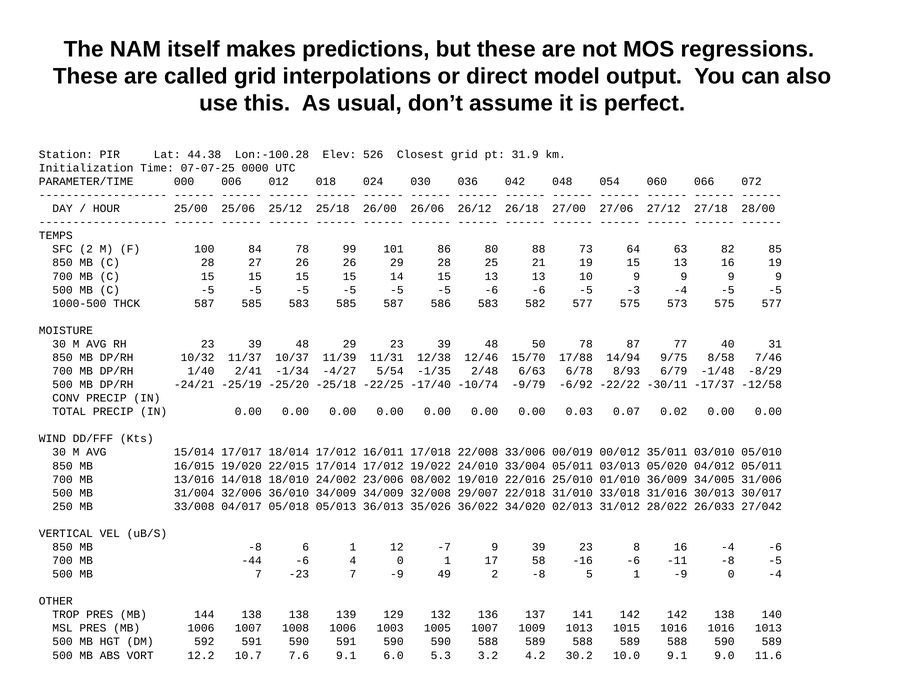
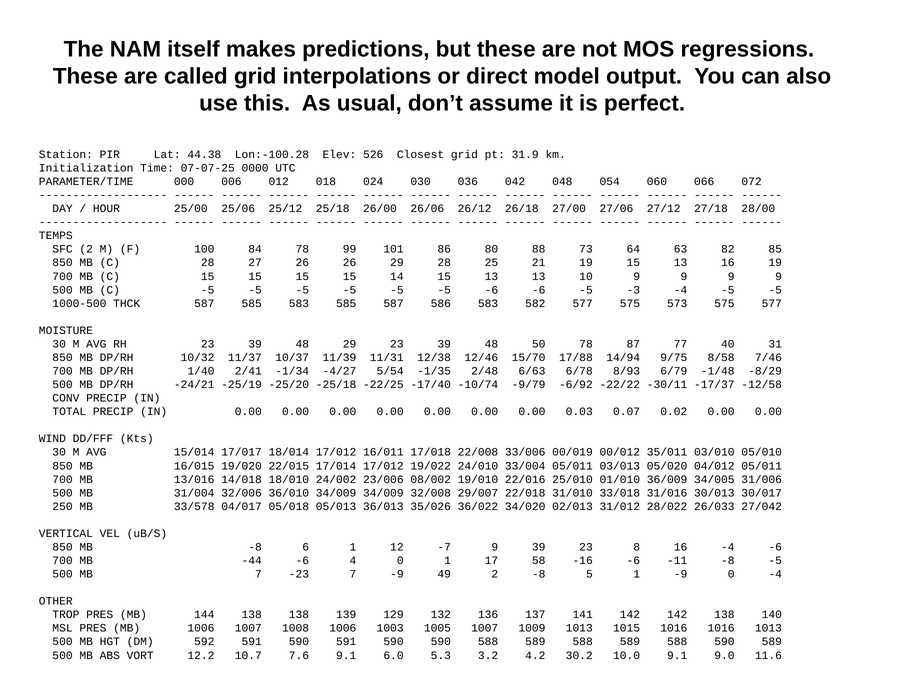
33/008: 33/008 -> 33/578
